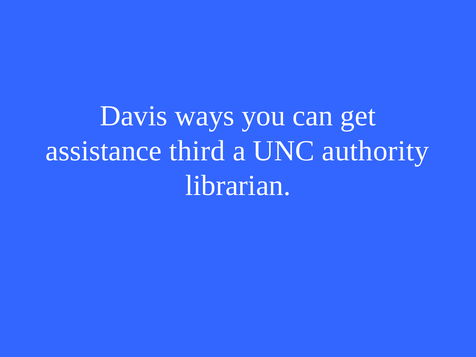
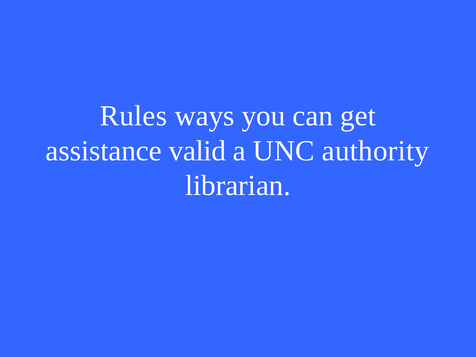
Davis: Davis -> Rules
third: third -> valid
